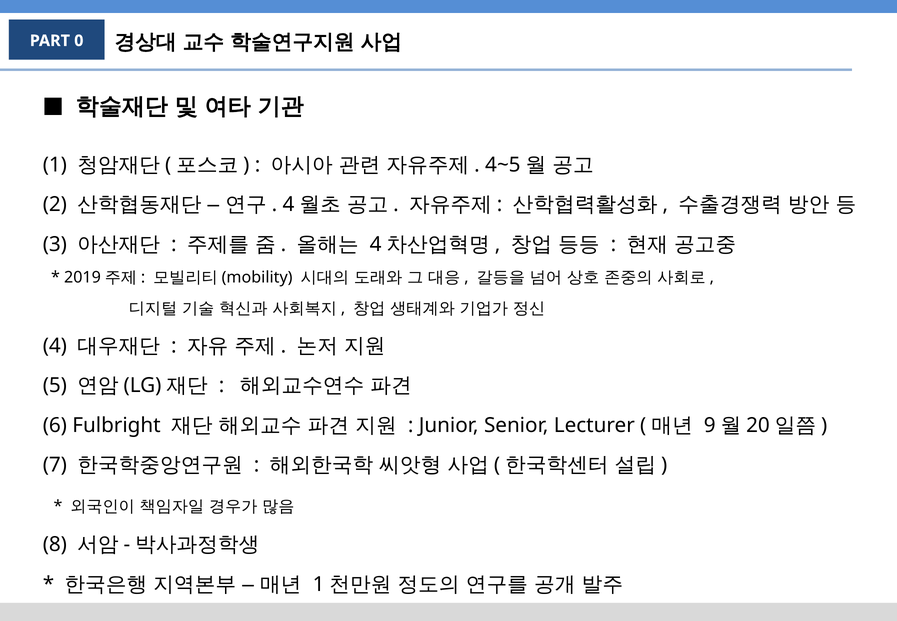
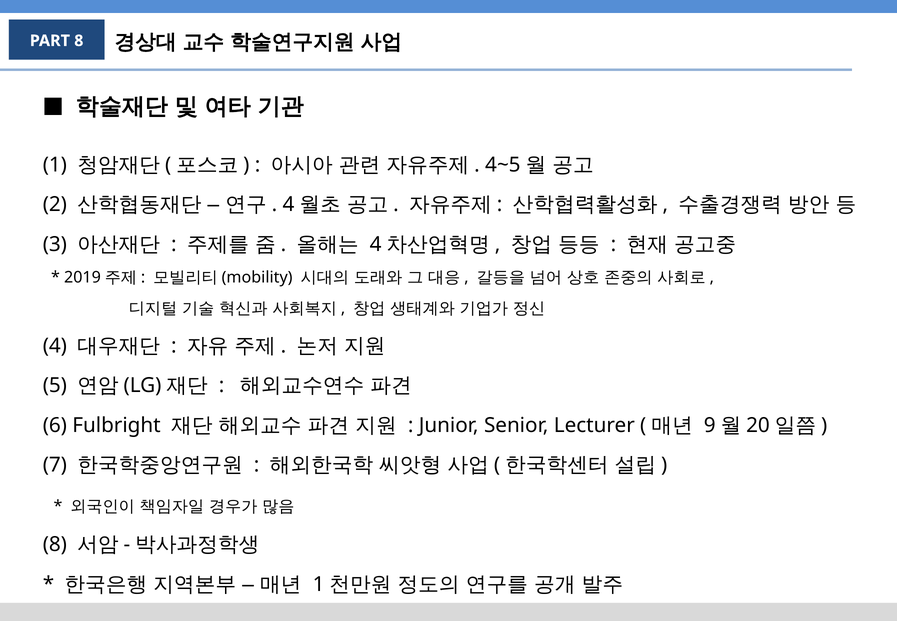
PART 0: 0 -> 8
